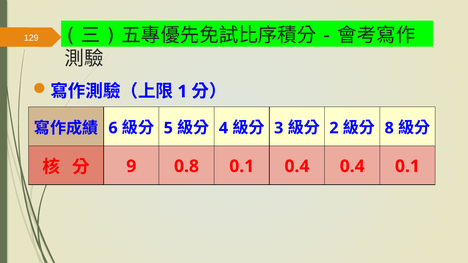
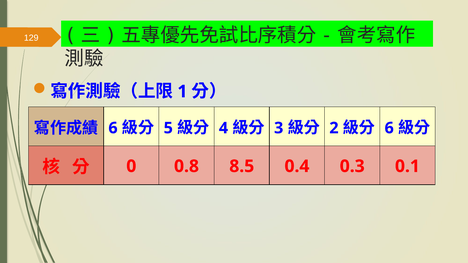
8 at (389, 128): 8 -> 6
9: 9 -> 0
0.8 0.1: 0.1 -> 8.5
0.4 0.4: 0.4 -> 0.3
